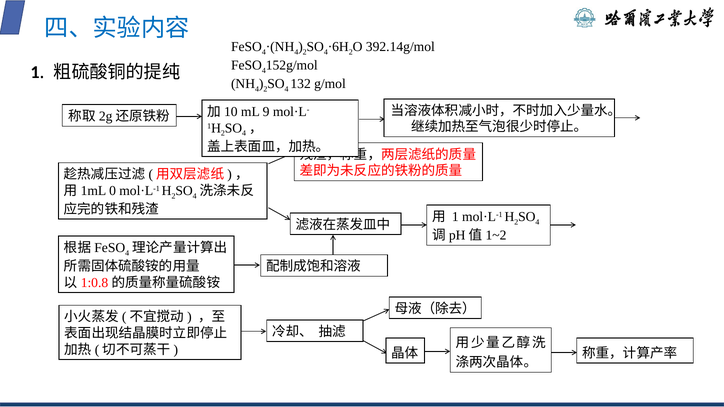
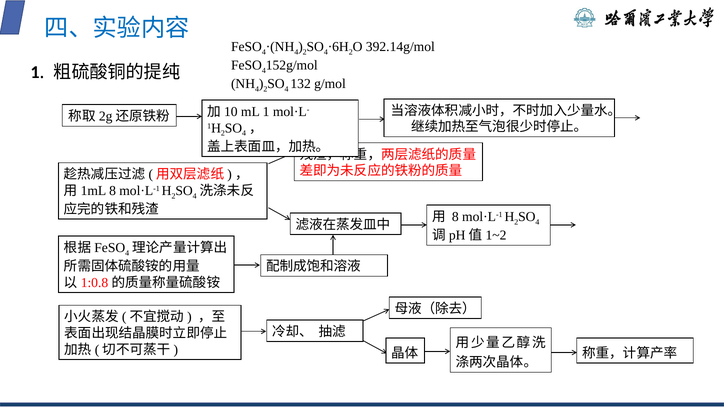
mL 9: 9 -> 1
0 at (113, 191): 0 -> 8
1 at (455, 217): 1 -> 8
